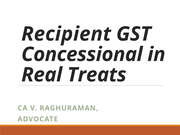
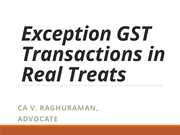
Recipient: Recipient -> Exception
Concessional: Concessional -> Transactions
